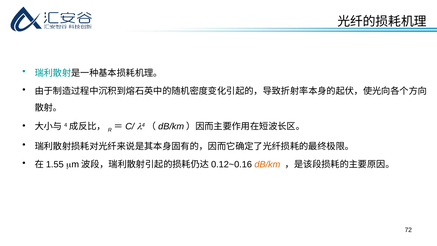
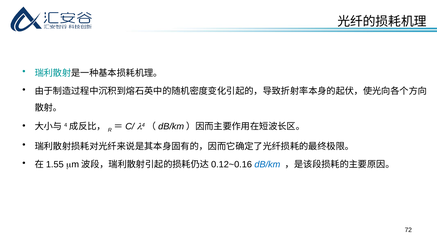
dB/km colour: orange -> blue
